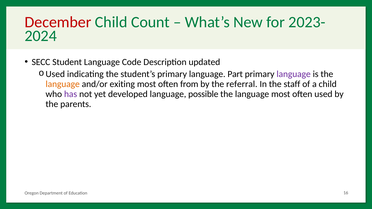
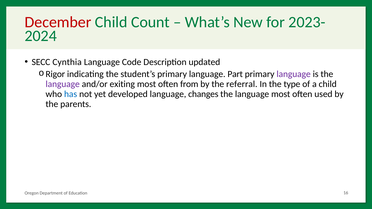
Student: Student -> Cynthia
Used at (55, 74): Used -> Rigor
language at (63, 84) colour: orange -> purple
staff: staff -> type
has colour: purple -> blue
possible: possible -> changes
